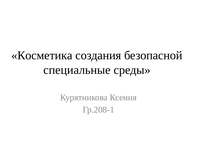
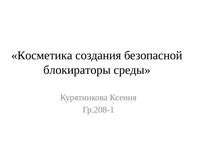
специальные: специальные -> блокираторы
